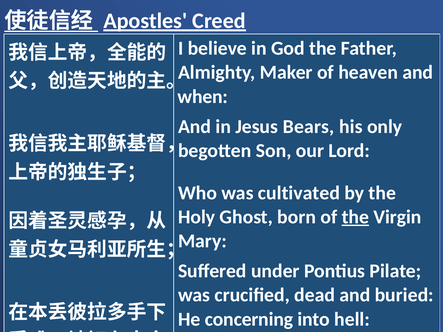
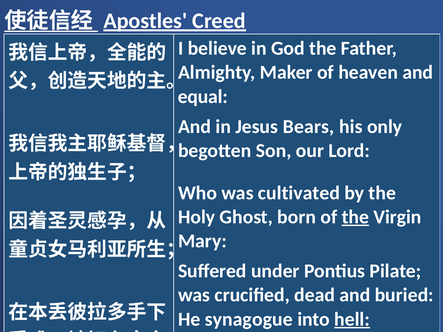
when: when -> equal
concerning: concerning -> synagogue
hell underline: none -> present
